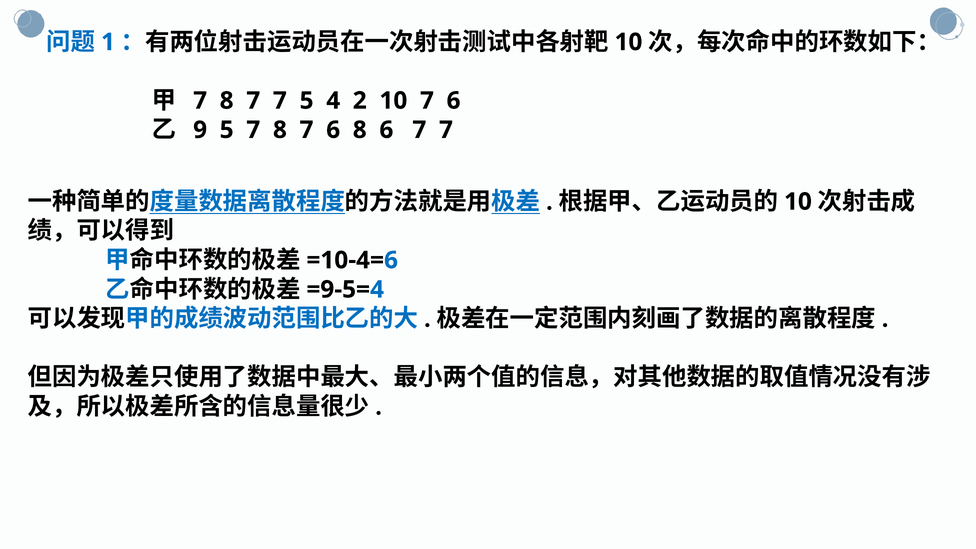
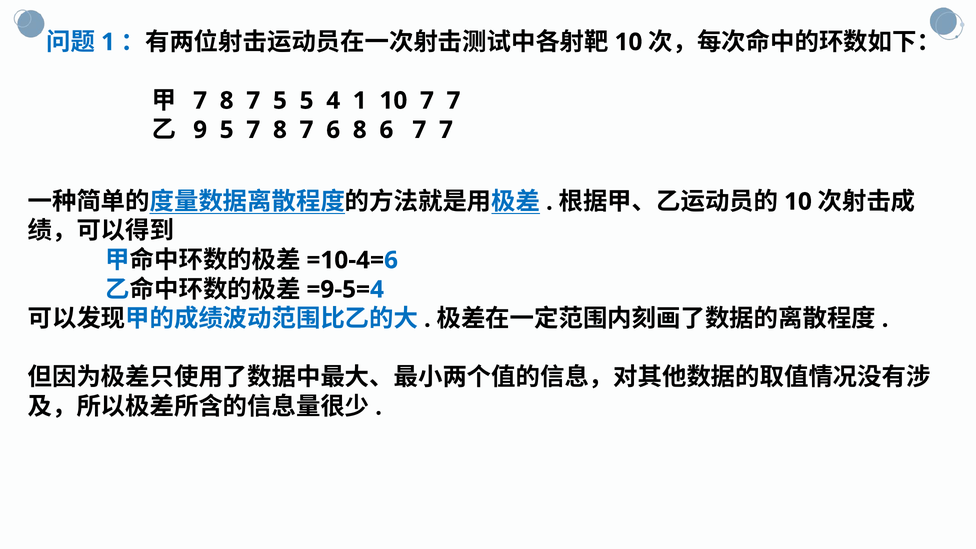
8 7 7: 7 -> 5
4 2: 2 -> 1
10 7 6: 6 -> 7
